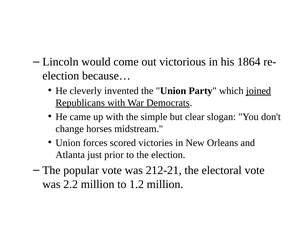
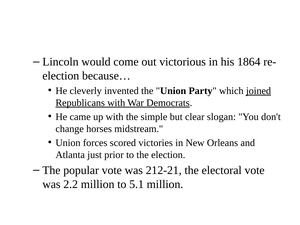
1.2: 1.2 -> 5.1
